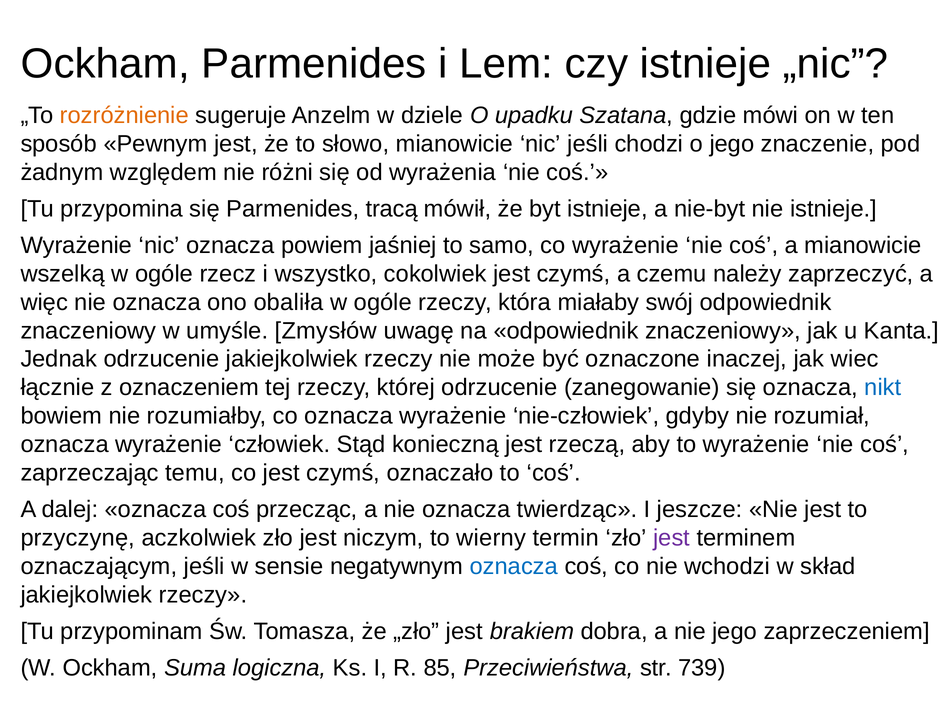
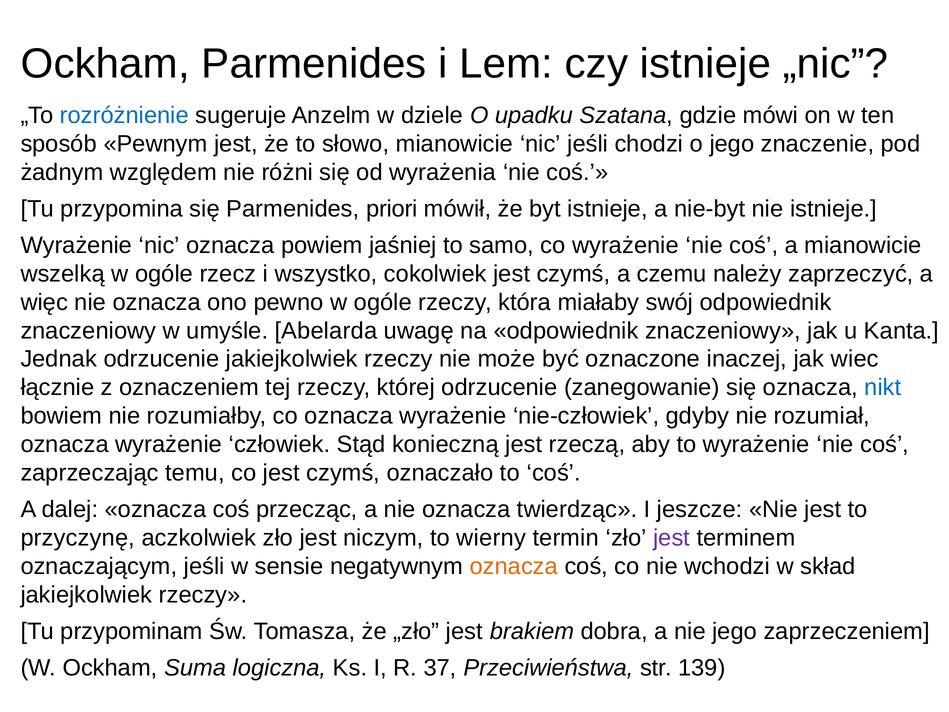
rozróżnienie colour: orange -> blue
tracą: tracą -> priori
obaliła: obaliła -> pewno
Zmysłów: Zmysłów -> Abelarda
oznacza at (514, 566) colour: blue -> orange
85: 85 -> 37
739: 739 -> 139
